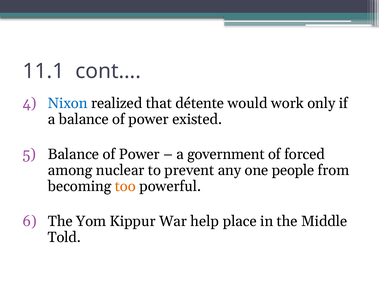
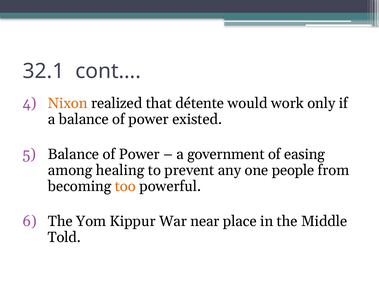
11.1: 11.1 -> 32.1
Nixon colour: blue -> orange
forced: forced -> easing
nuclear: nuclear -> healing
help: help -> near
